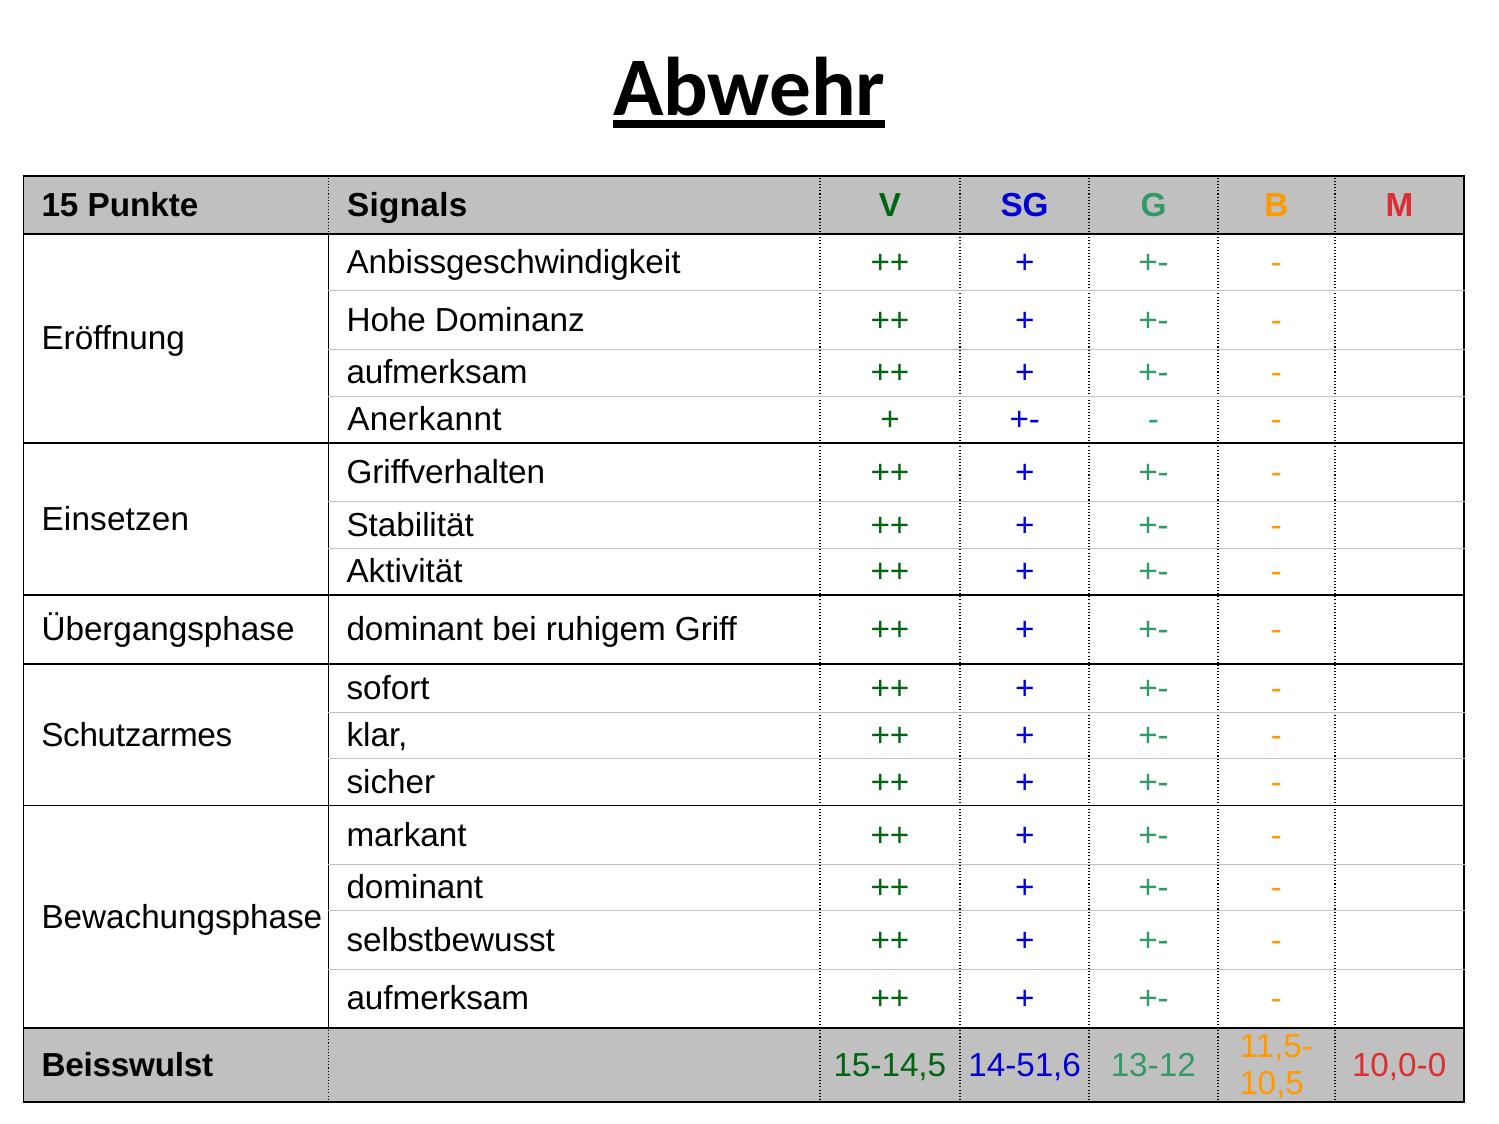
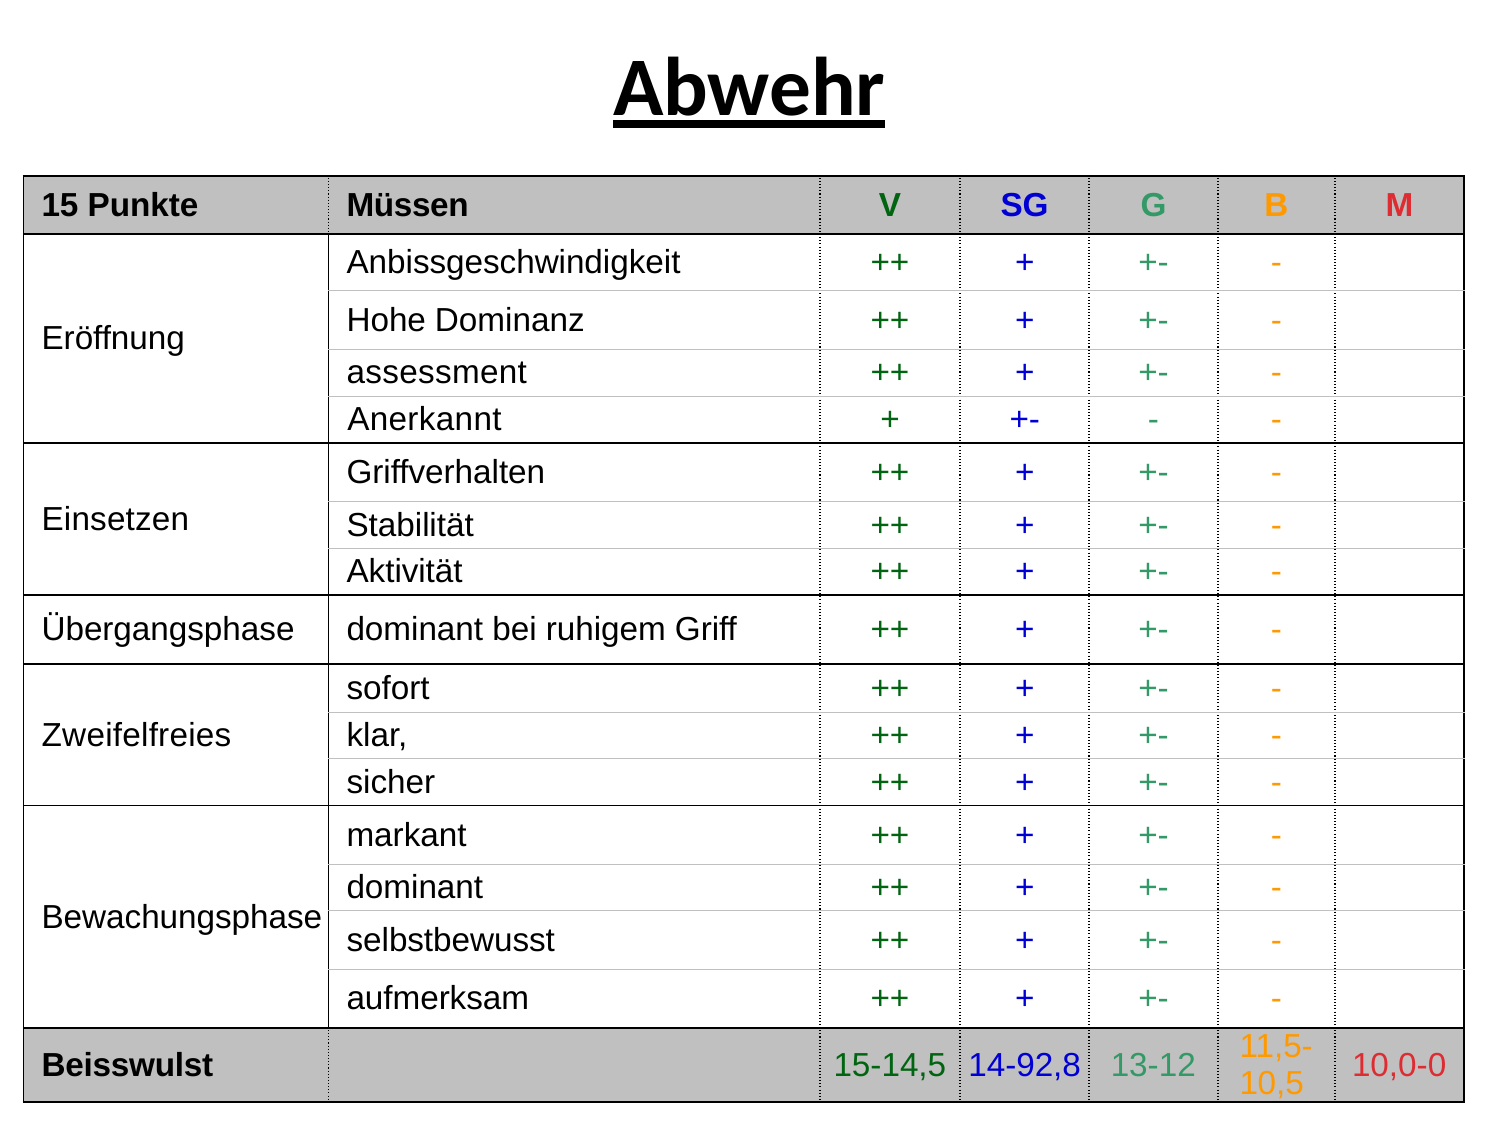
Signals: Signals -> Müssen
aufmerksam at (437, 373): aufmerksam -> assessment
Schutzarmes: Schutzarmes -> Zweifelfreies
14-51,6: 14-51,6 -> 14-92,8
